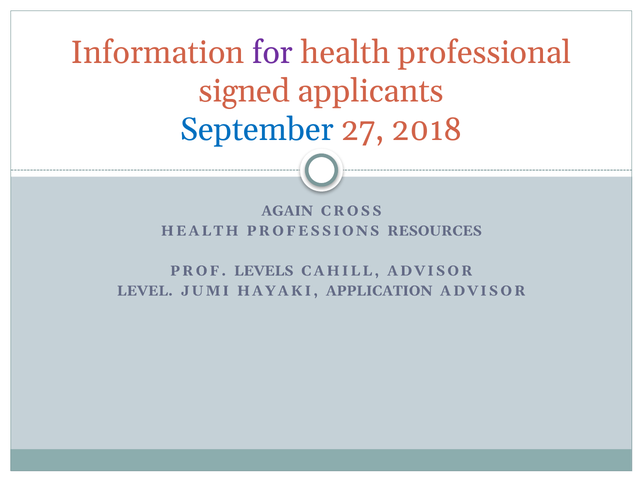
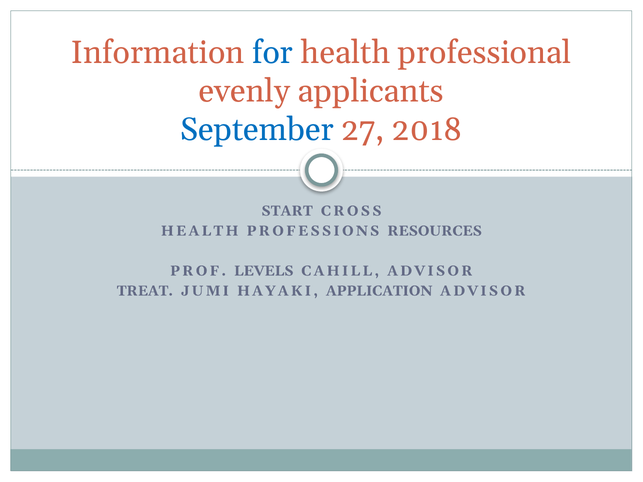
for colour: purple -> blue
signed: signed -> evenly
AGAIN: AGAIN -> START
LEVEL: LEVEL -> TREAT
